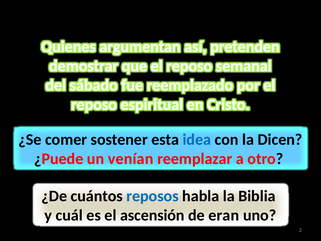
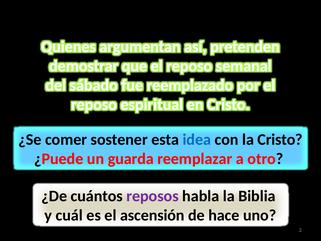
la Dicen: Dicen -> Cristo
venían: venían -> guarda
reposos colour: blue -> purple
eran: eran -> hace
